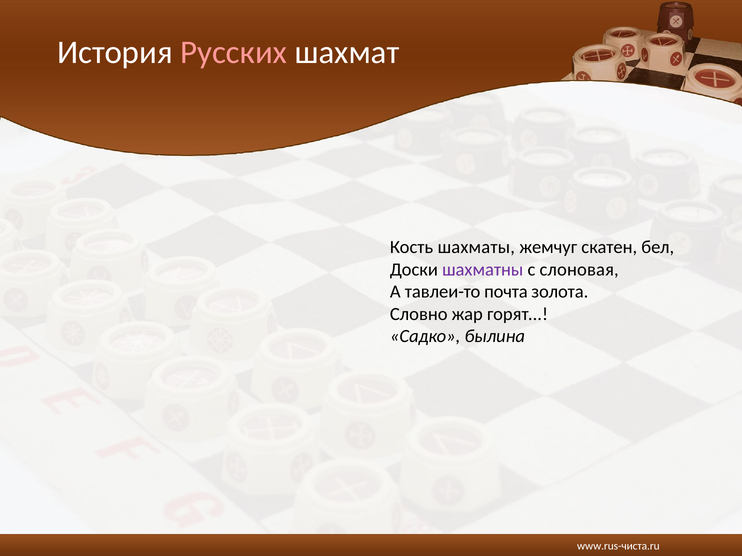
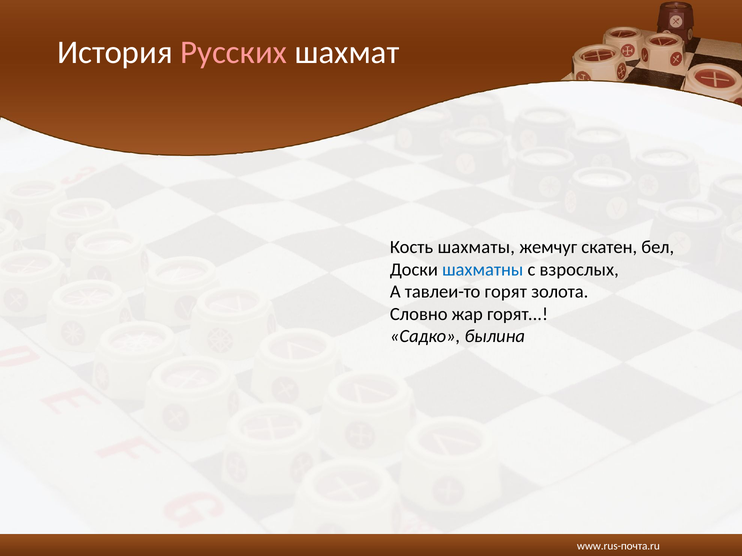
шахматны colour: purple -> blue
слоновая: слоновая -> взрослых
тавлеи-то почта: почта -> горят
www.rus-чиста.ru: www.rus-чиста.ru -> www.rus-почта.ru
